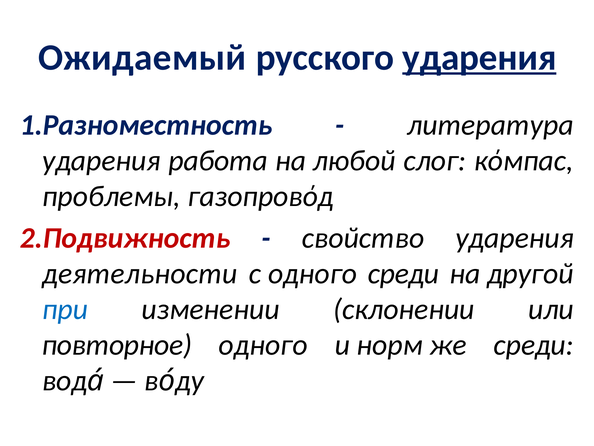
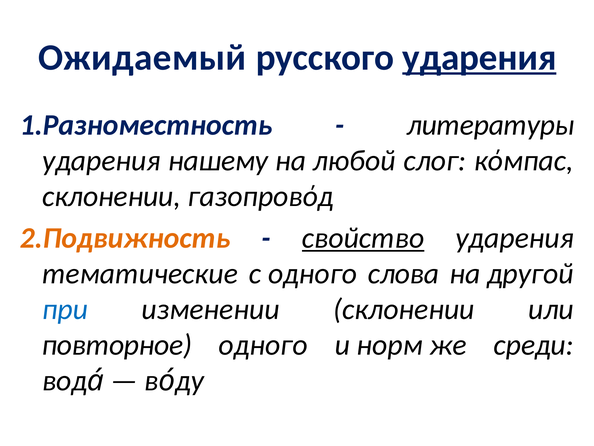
литература: литература -> литературы
работа: работа -> нашему
проблемы at (111, 196): проблемы -> склонении
2.Подвижность colour: red -> orange
свойство underline: none -> present
деятельности: деятельности -> тематические
одного среди: среди -> слова
